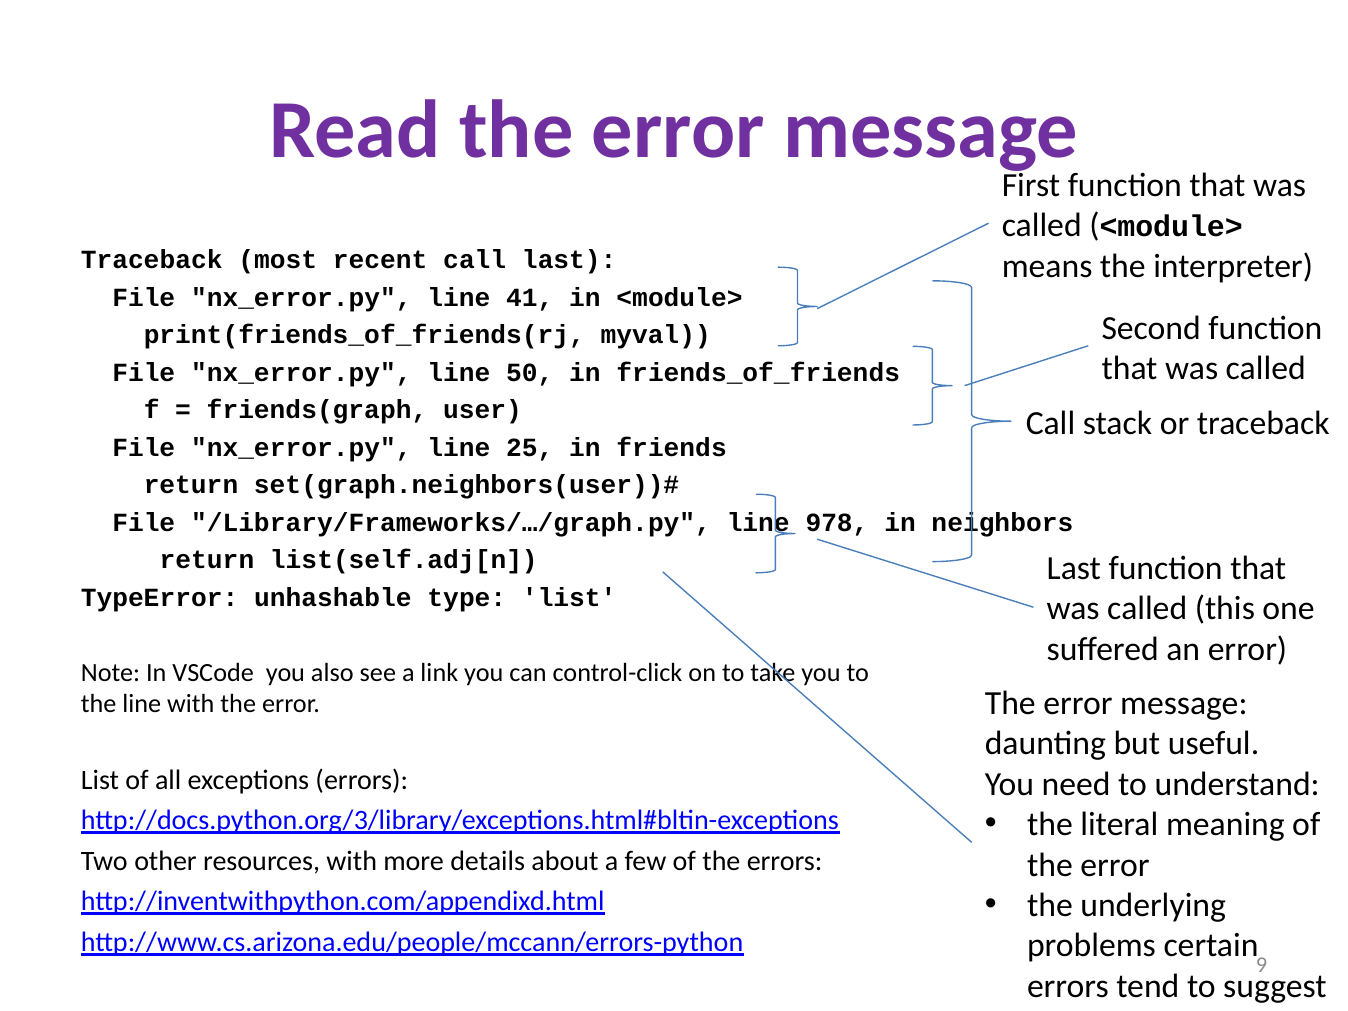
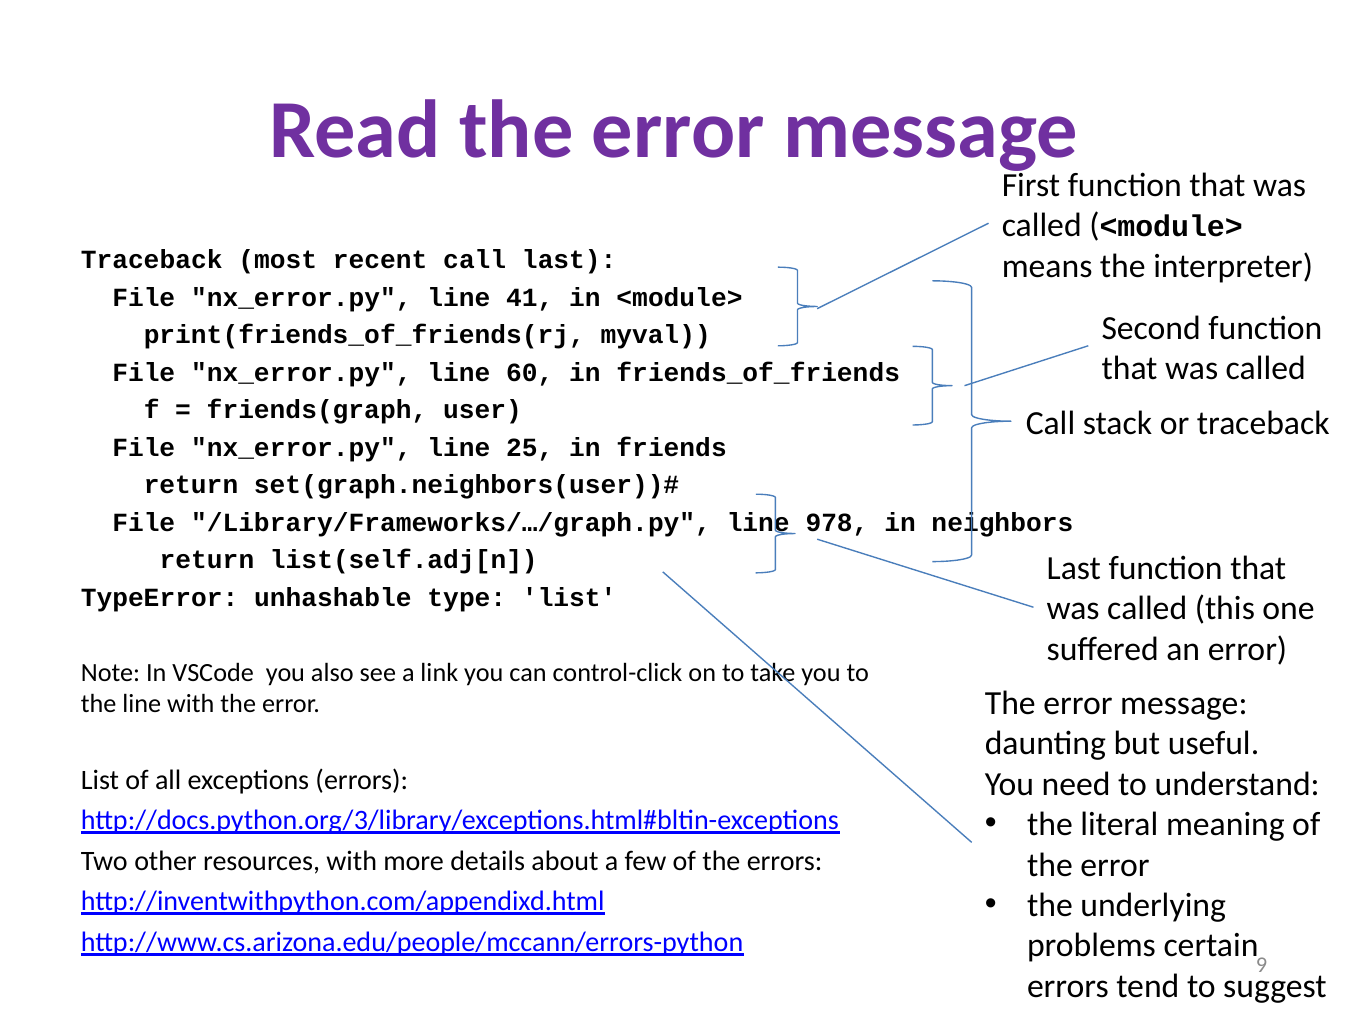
50: 50 -> 60
